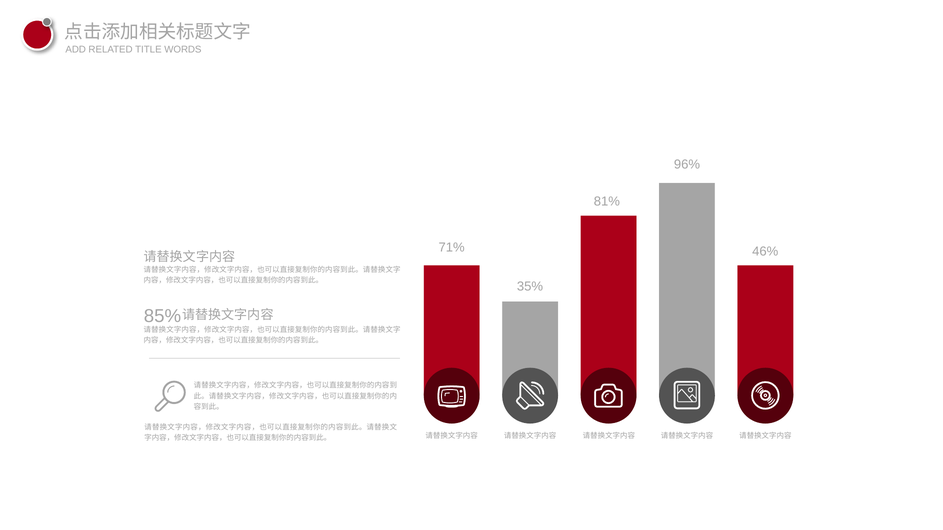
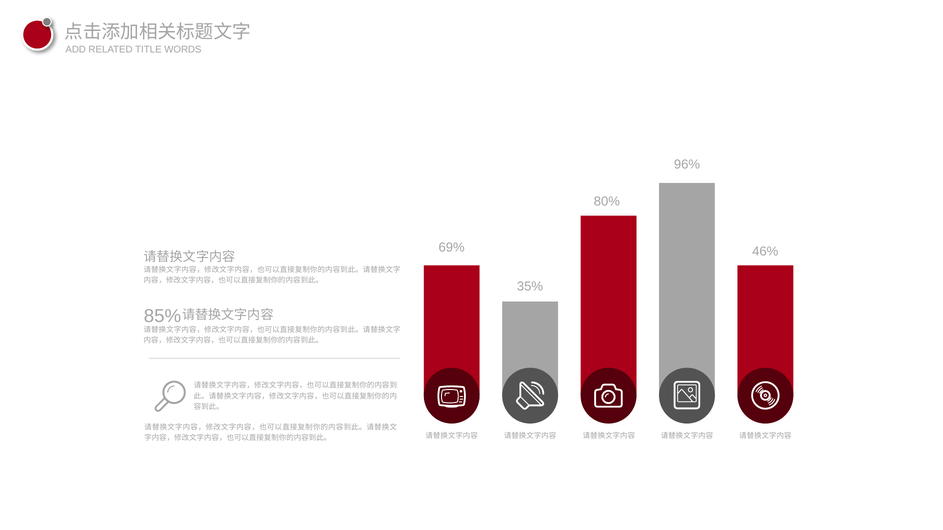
81%: 81% -> 80%
71%: 71% -> 69%
